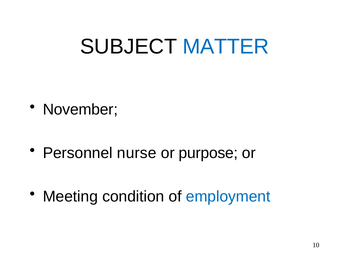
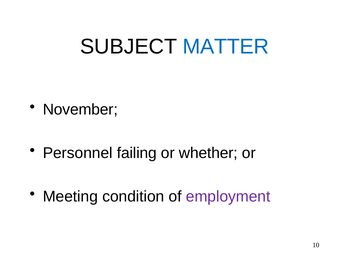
nurse: nurse -> failing
purpose: purpose -> whether
employment colour: blue -> purple
